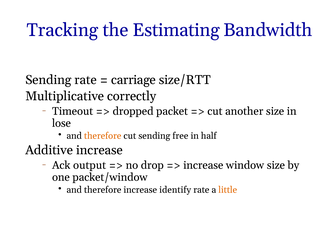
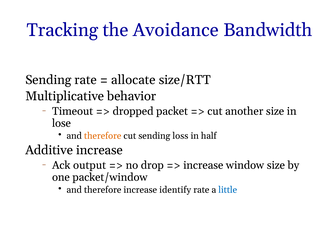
Estimating: Estimating -> Avoidance
carriage: carriage -> allocate
correctly: correctly -> behavior
free: free -> loss
little colour: orange -> blue
